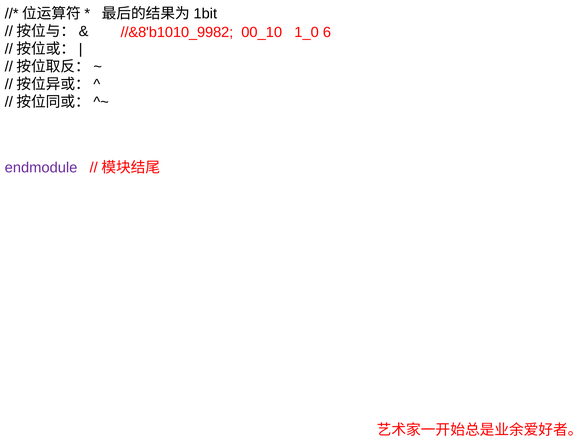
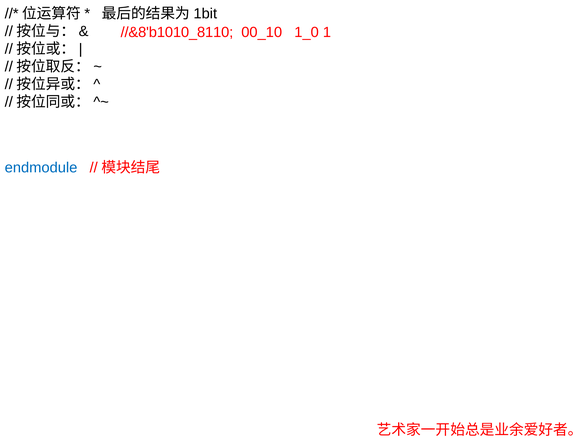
//&8'b1010_9982: //&8'b1010_9982 -> //&8'b1010_8110
6: 6 -> 1
endmodule colour: purple -> blue
